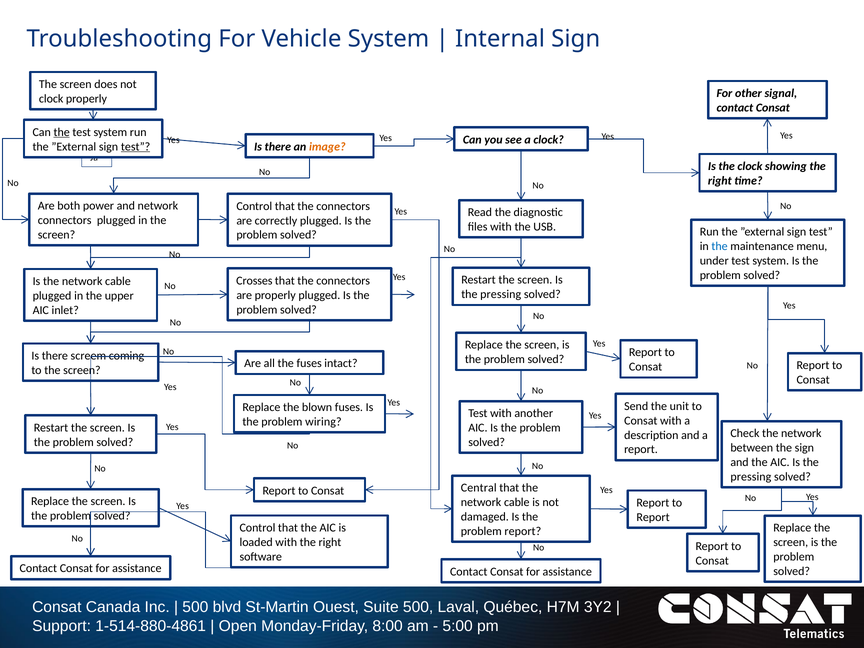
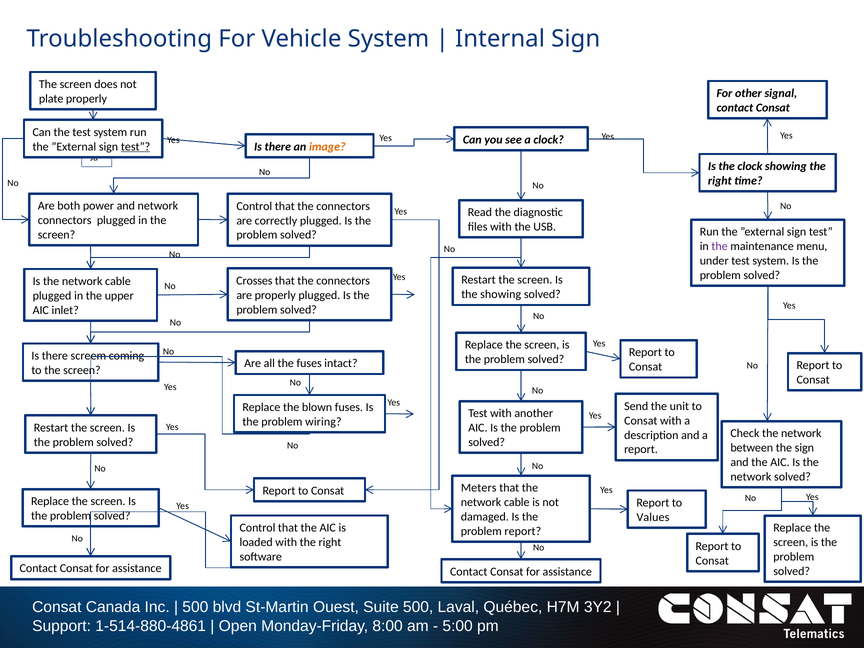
clock at (51, 99): clock -> plate
the at (62, 132) underline: present -> none
the at (720, 246) colour: blue -> purple
pressing at (501, 294): pressing -> showing
pressing at (751, 477): pressing -> network
Central: Central -> Meters
Report at (653, 517): Report -> Values
